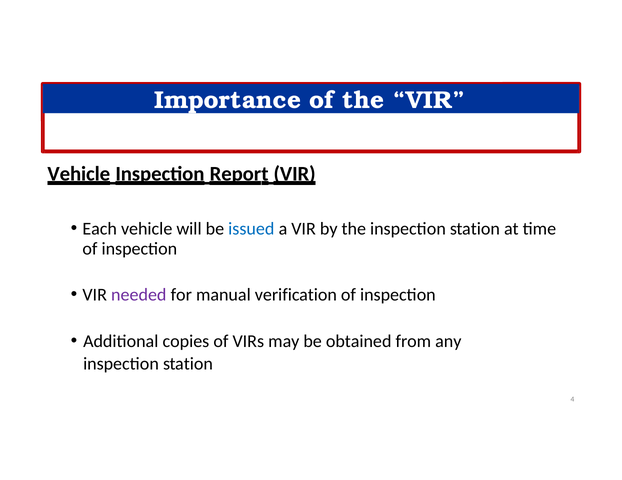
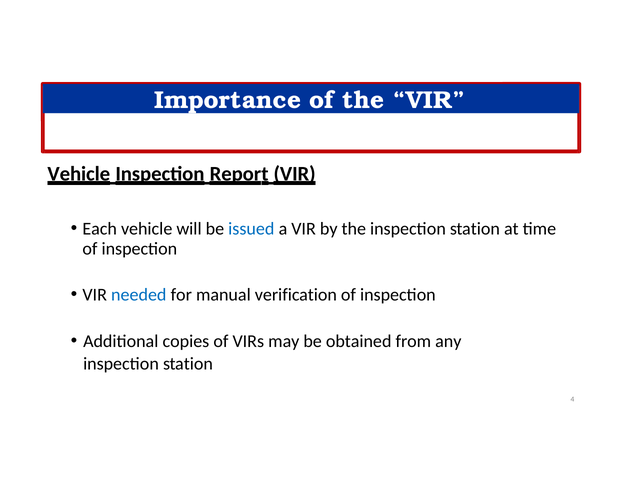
needed colour: purple -> blue
